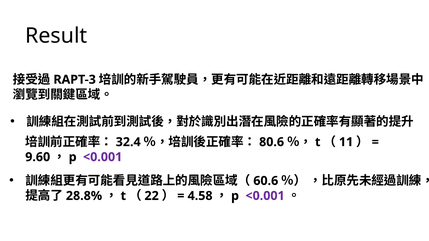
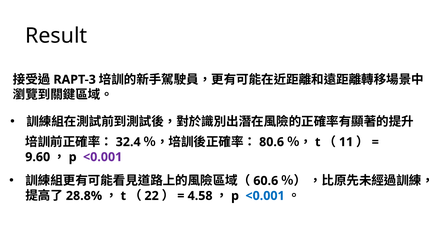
<0.001 at (265, 196) colour: purple -> blue
